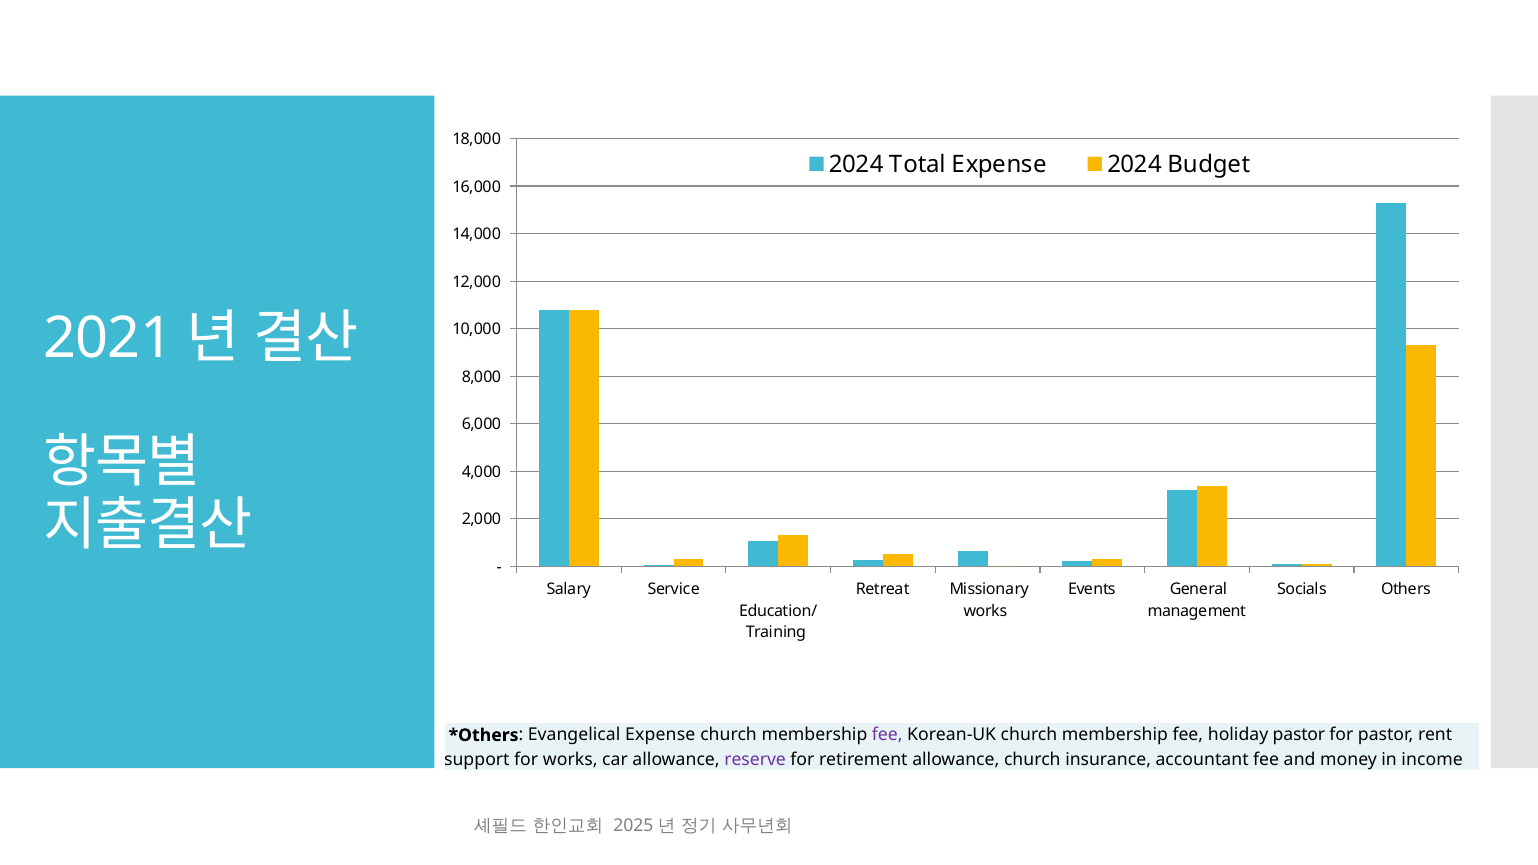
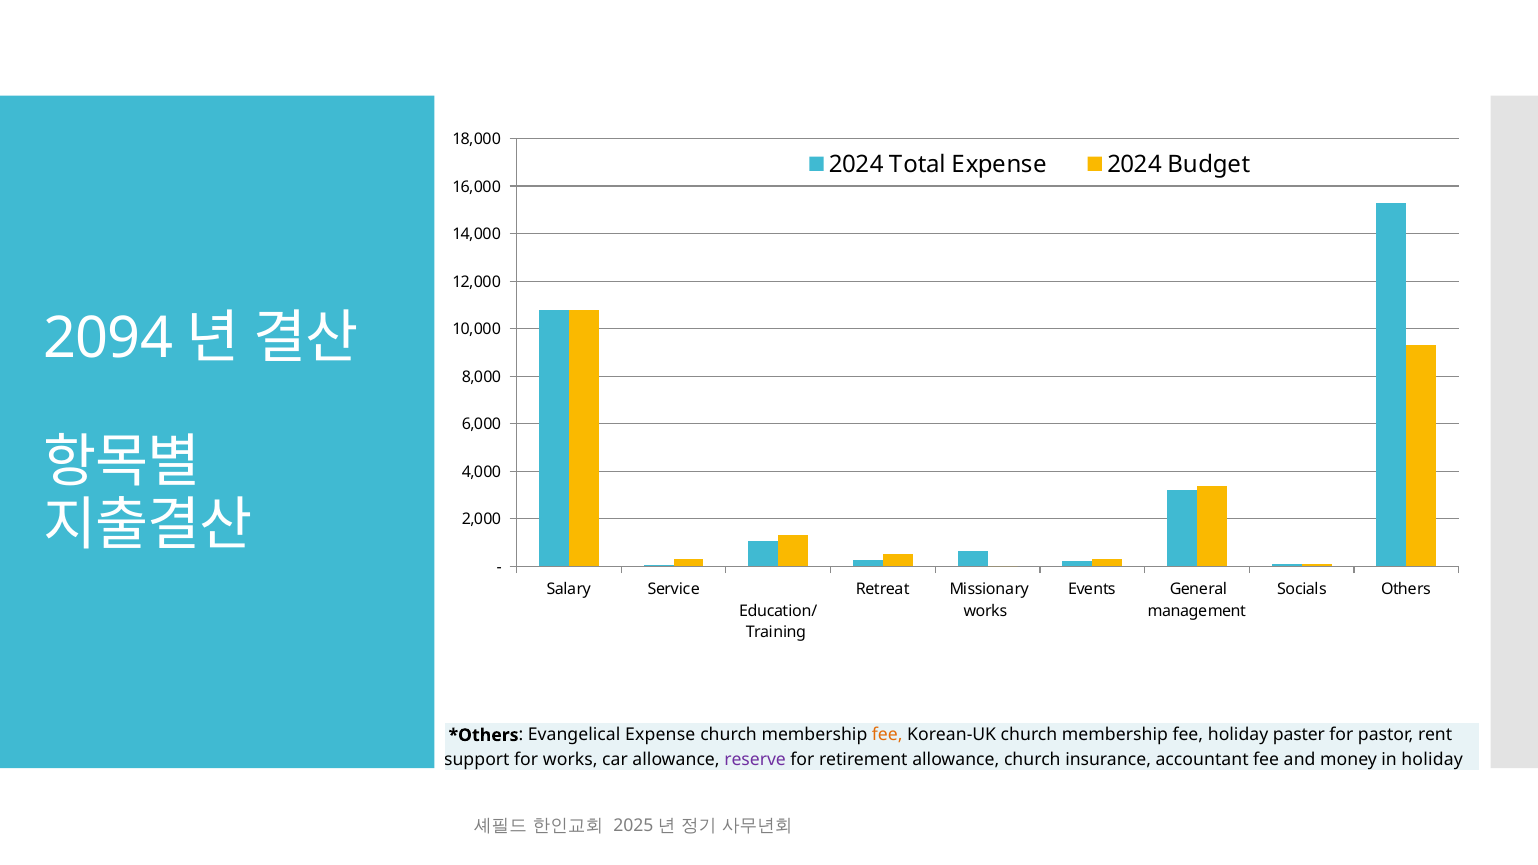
2021: 2021 -> 2094
fee at (887, 735) colour: purple -> orange
holiday pastor: pastor -> paster
in income: income -> holiday
